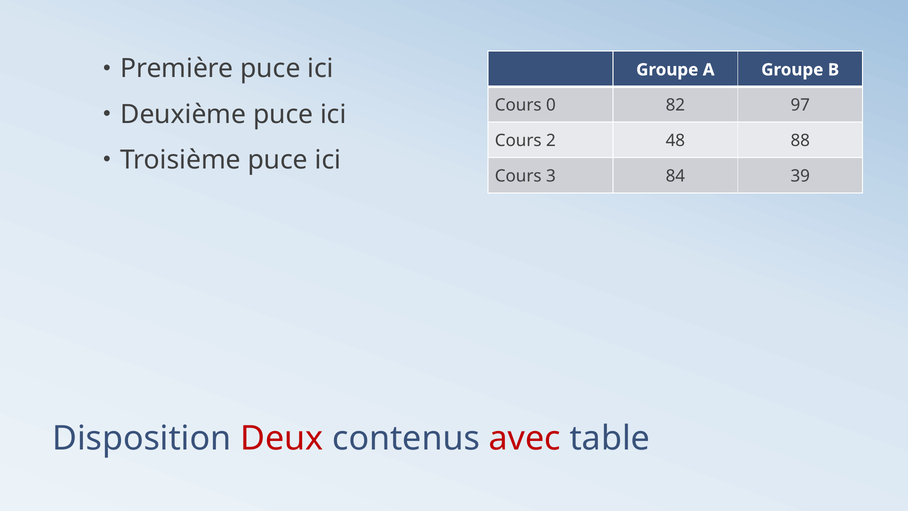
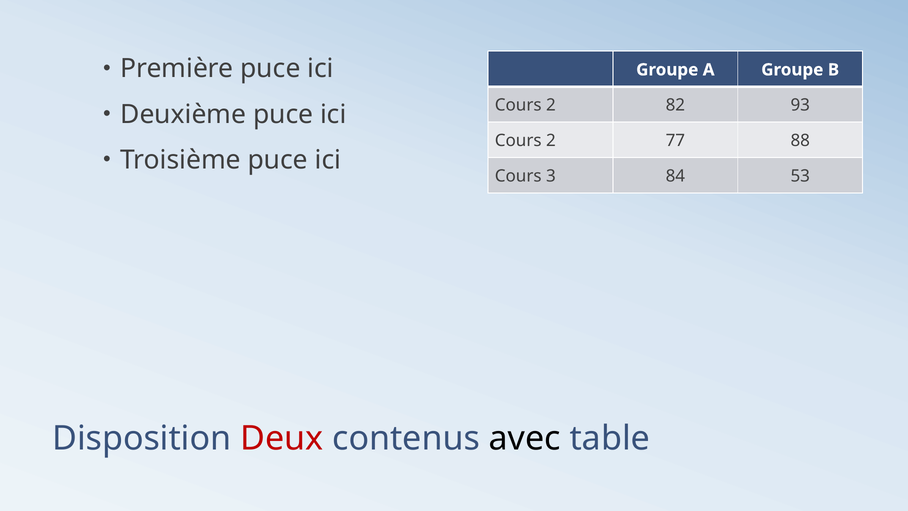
0 at (551, 105): 0 -> 2
97: 97 -> 93
48: 48 -> 77
39: 39 -> 53
avec colour: red -> black
